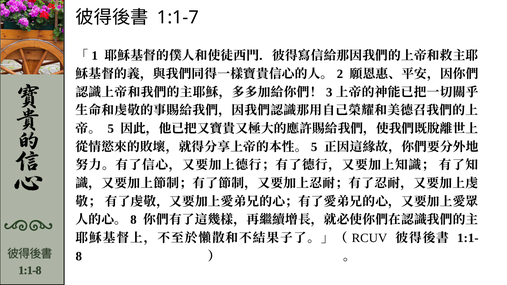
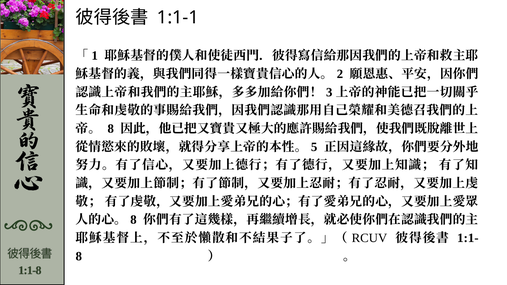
1:1-7: 1:1-7 -> 1:1-1
5 at (111, 129): 5 -> 8
